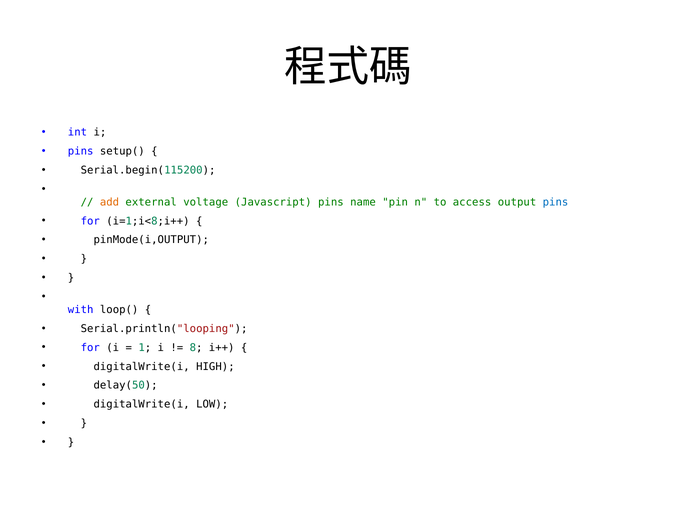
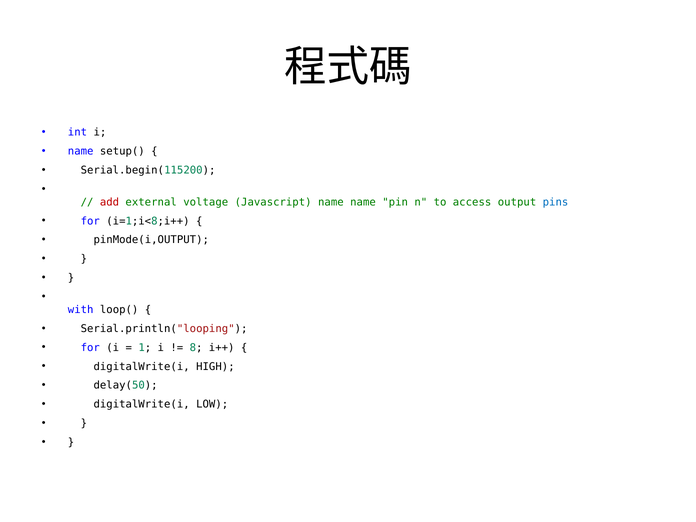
pins at (81, 151): pins -> name
add colour: orange -> red
Javascript pins: pins -> name
